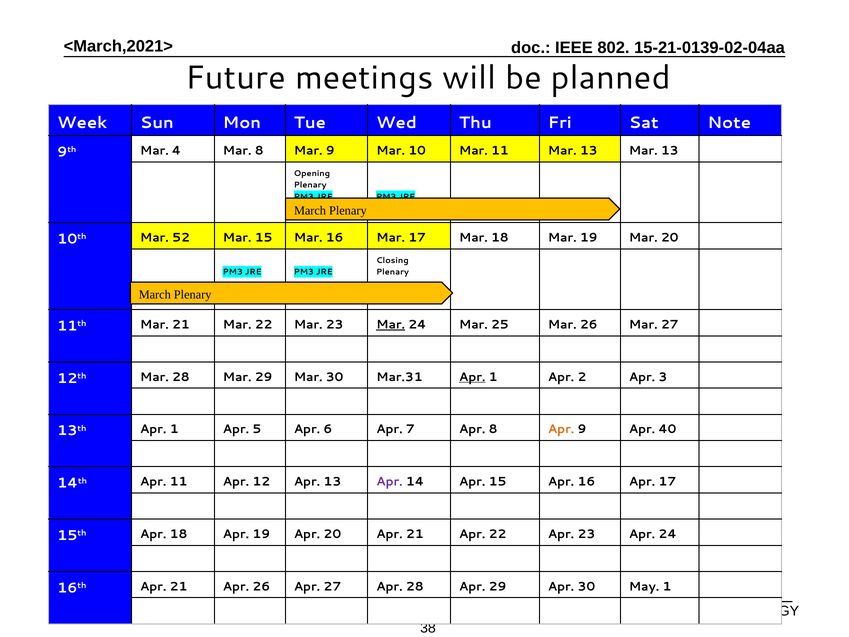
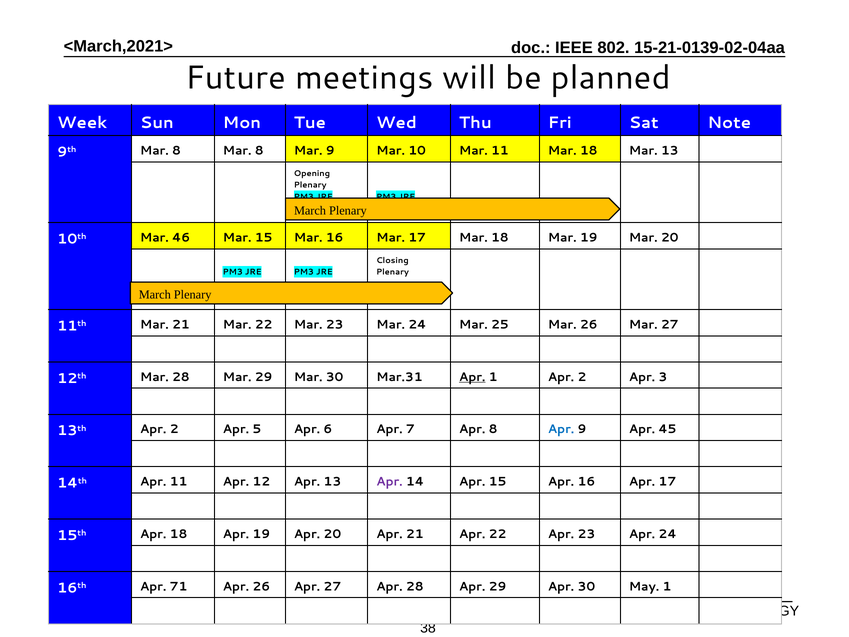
9th Mar 4: 4 -> 8
11 Mar 13: 13 -> 18
52: 52 -> 46
Mar at (391, 325) underline: present -> none
13th Apr 1: 1 -> 2
Apr at (561, 429) colour: orange -> blue
40: 40 -> 45
16th Apr 21: 21 -> 71
